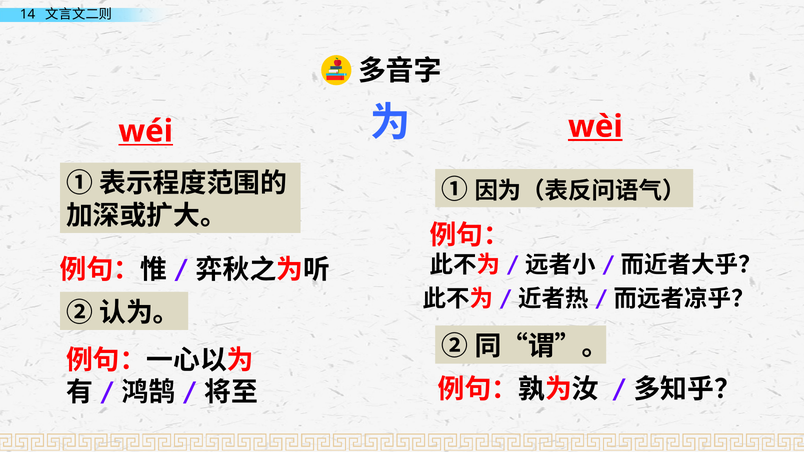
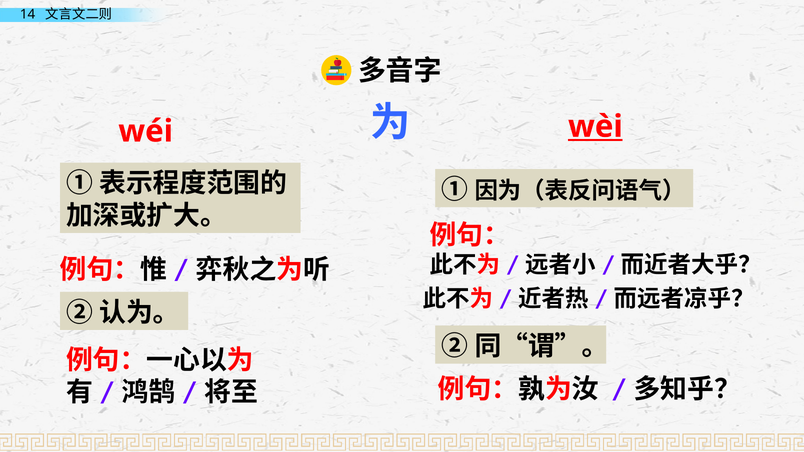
wéi underline: present -> none
